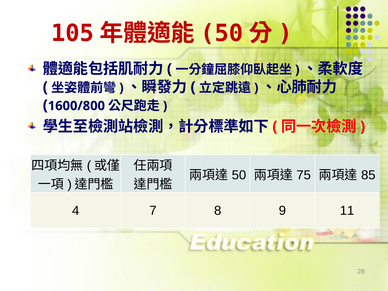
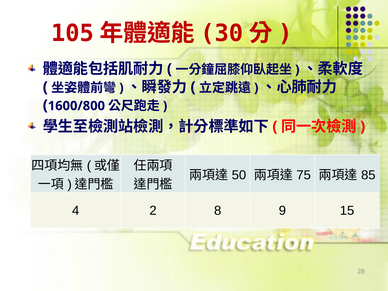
50 at (222, 33): 50 -> 30
7: 7 -> 2
11: 11 -> 15
